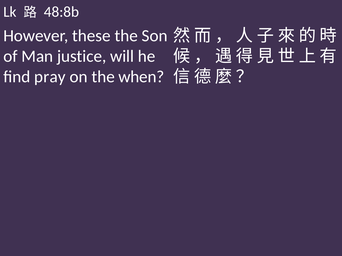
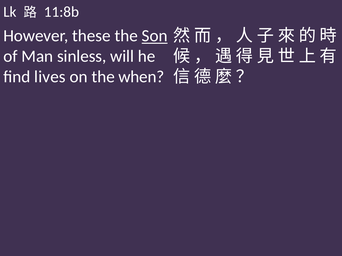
48:8b: 48:8b -> 11:8b
Son underline: none -> present
justice: justice -> sinless
pray: pray -> lives
